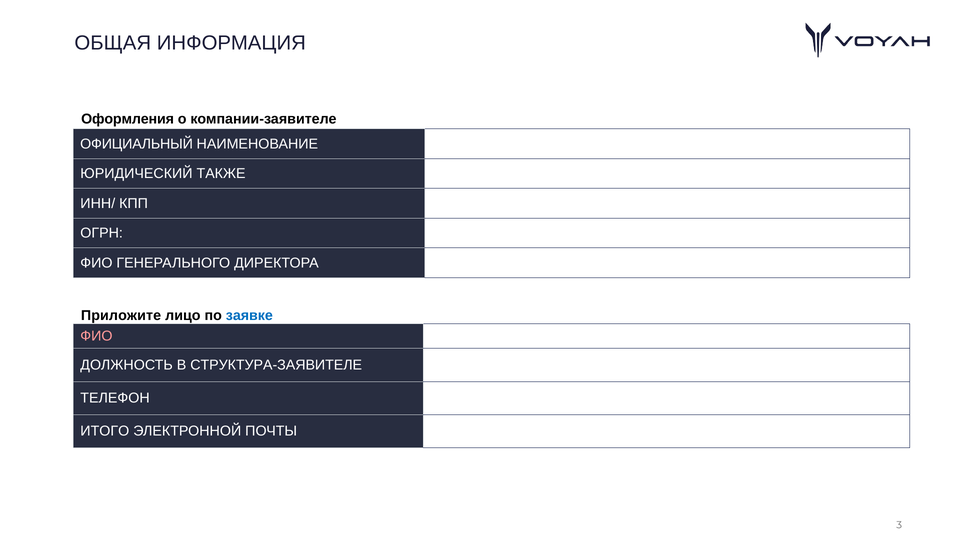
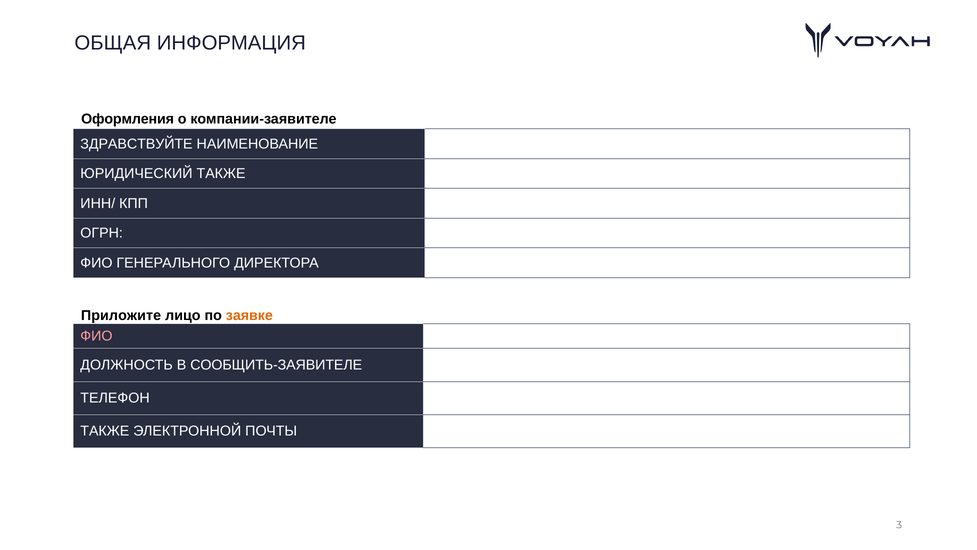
ОФИЦИАЛЬНЫЙ: ОФИЦИАЛЬНЫЙ -> ЗДРАВСТВУЙТЕ
заявке colour: blue -> orange
СТРУКТУРА-ЗАЯВИТЕЛЕ: СТРУКТУРА-ЗАЯВИТЕЛЕ -> СООБЩИТЬ-ЗАЯВИТЕЛЕ
ИТОГО at (105, 431): ИТОГО -> ТАКЖЕ
